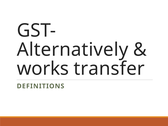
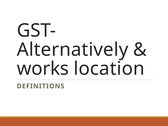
transfer: transfer -> location
